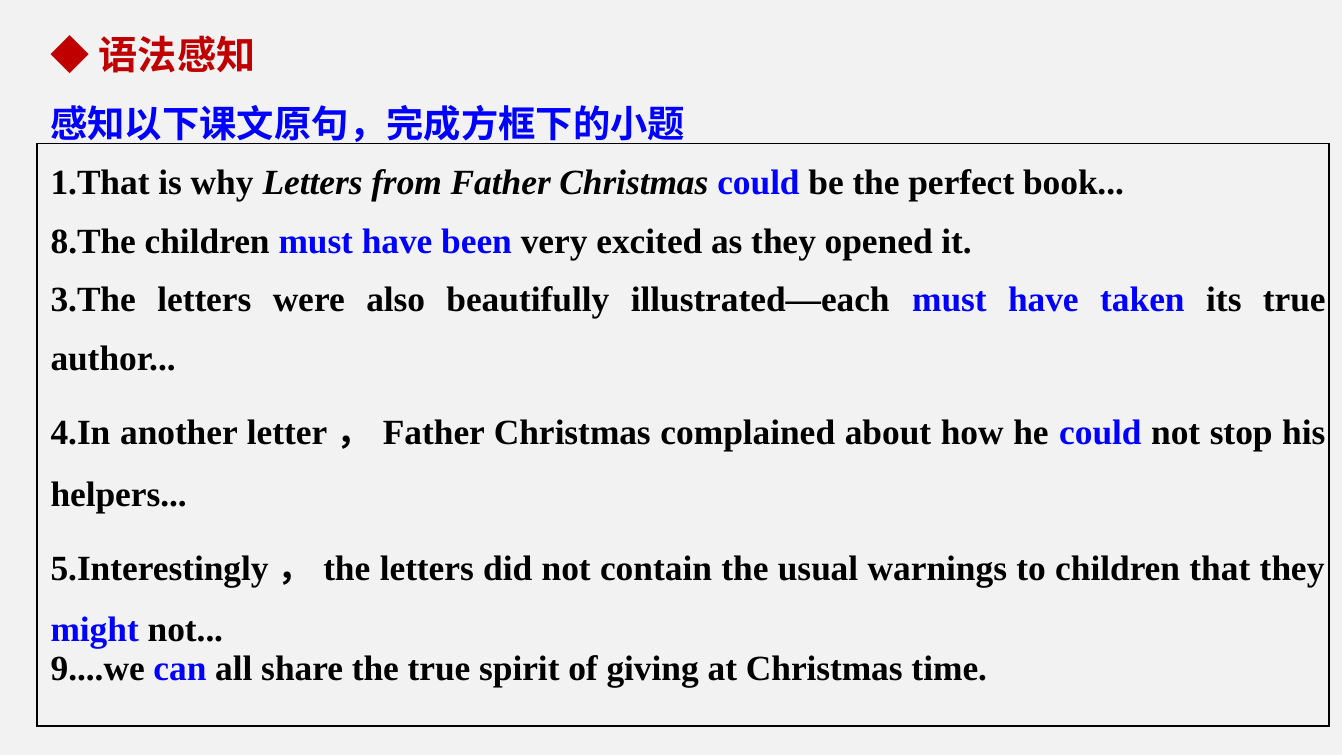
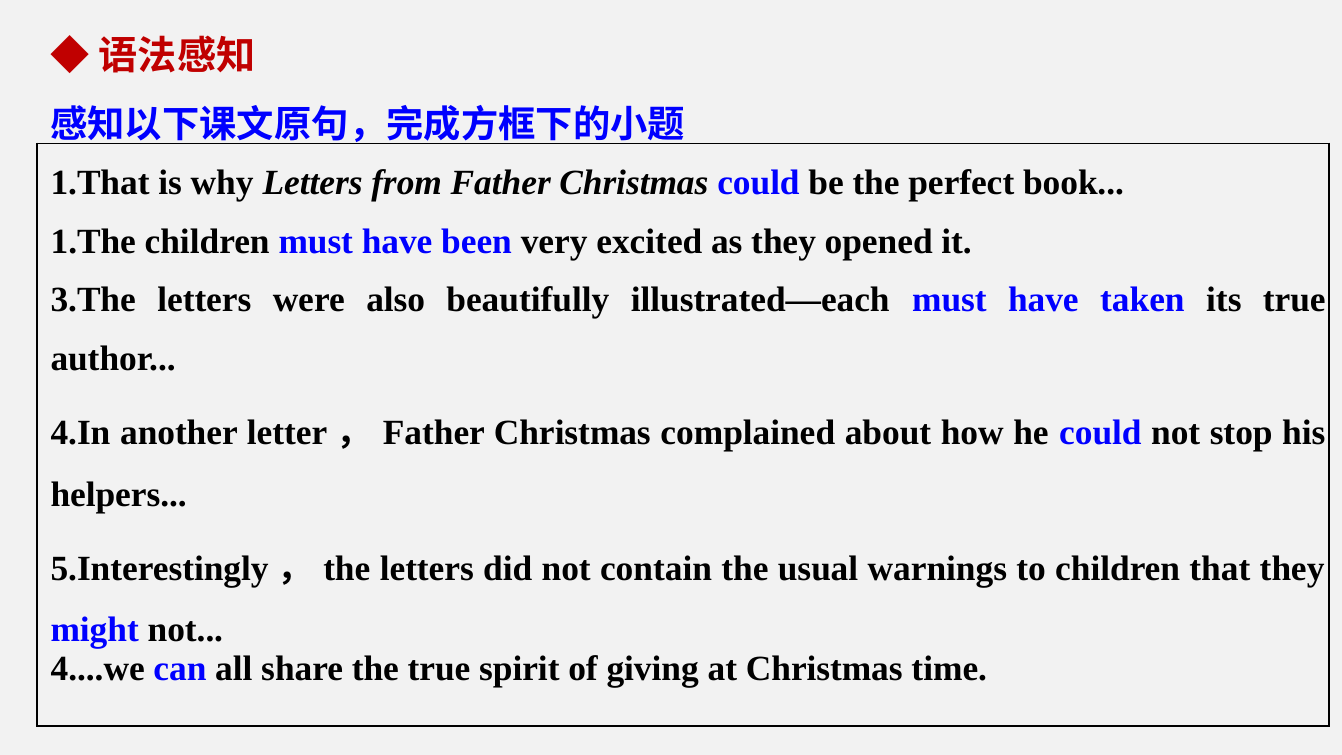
8.The: 8.The -> 1.The
9....we: 9....we -> 4....we
